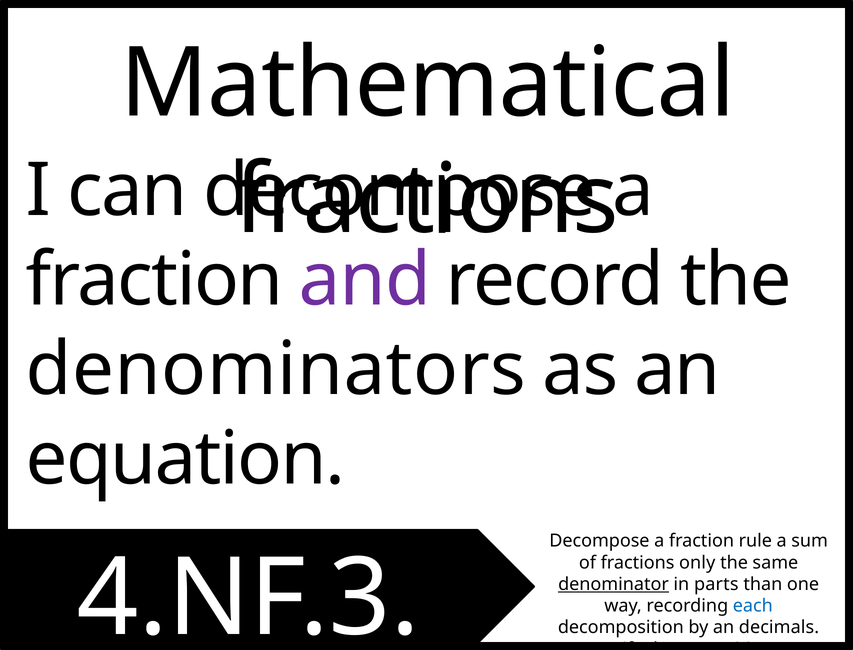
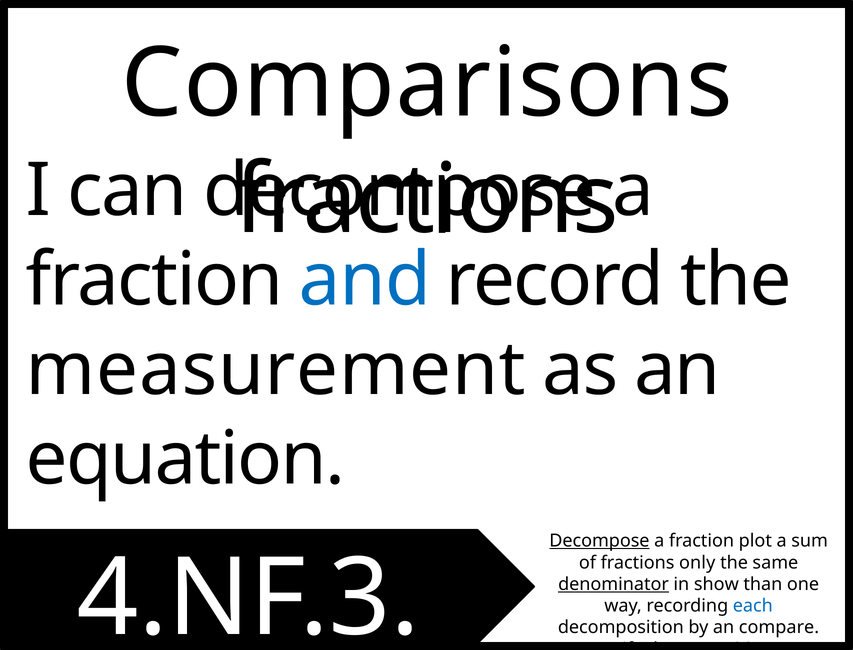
Mathematical: Mathematical -> Comparisons
and colour: purple -> blue
denominators: denominators -> measurement
Decompose at (599, 541) underline: none -> present
rule: rule -> plot
parts: parts -> show
decimals: decimals -> compare
